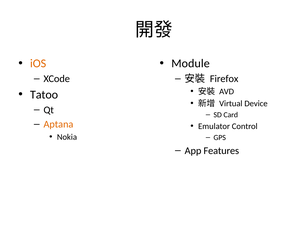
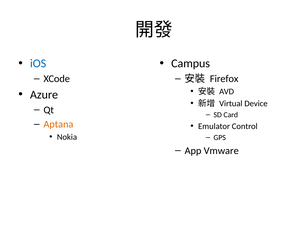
iOS colour: orange -> blue
Module: Module -> Campus
Tatoo: Tatoo -> Azure
Features: Features -> Vmware
